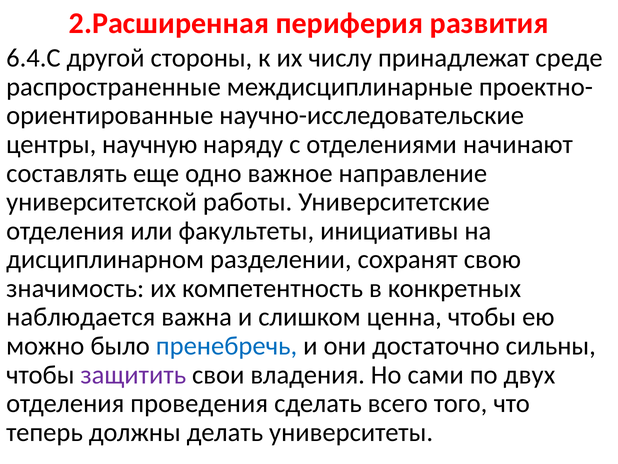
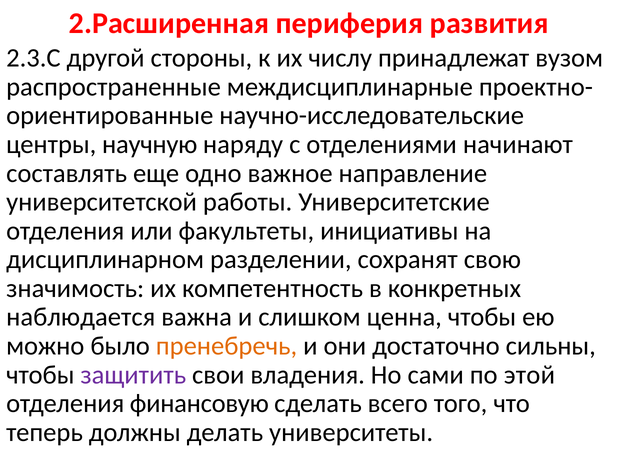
6.4.С: 6.4.С -> 2.3.С
среде: среде -> вузом
пренебречь colour: blue -> orange
двух: двух -> этой
проведения: проведения -> финансовую
